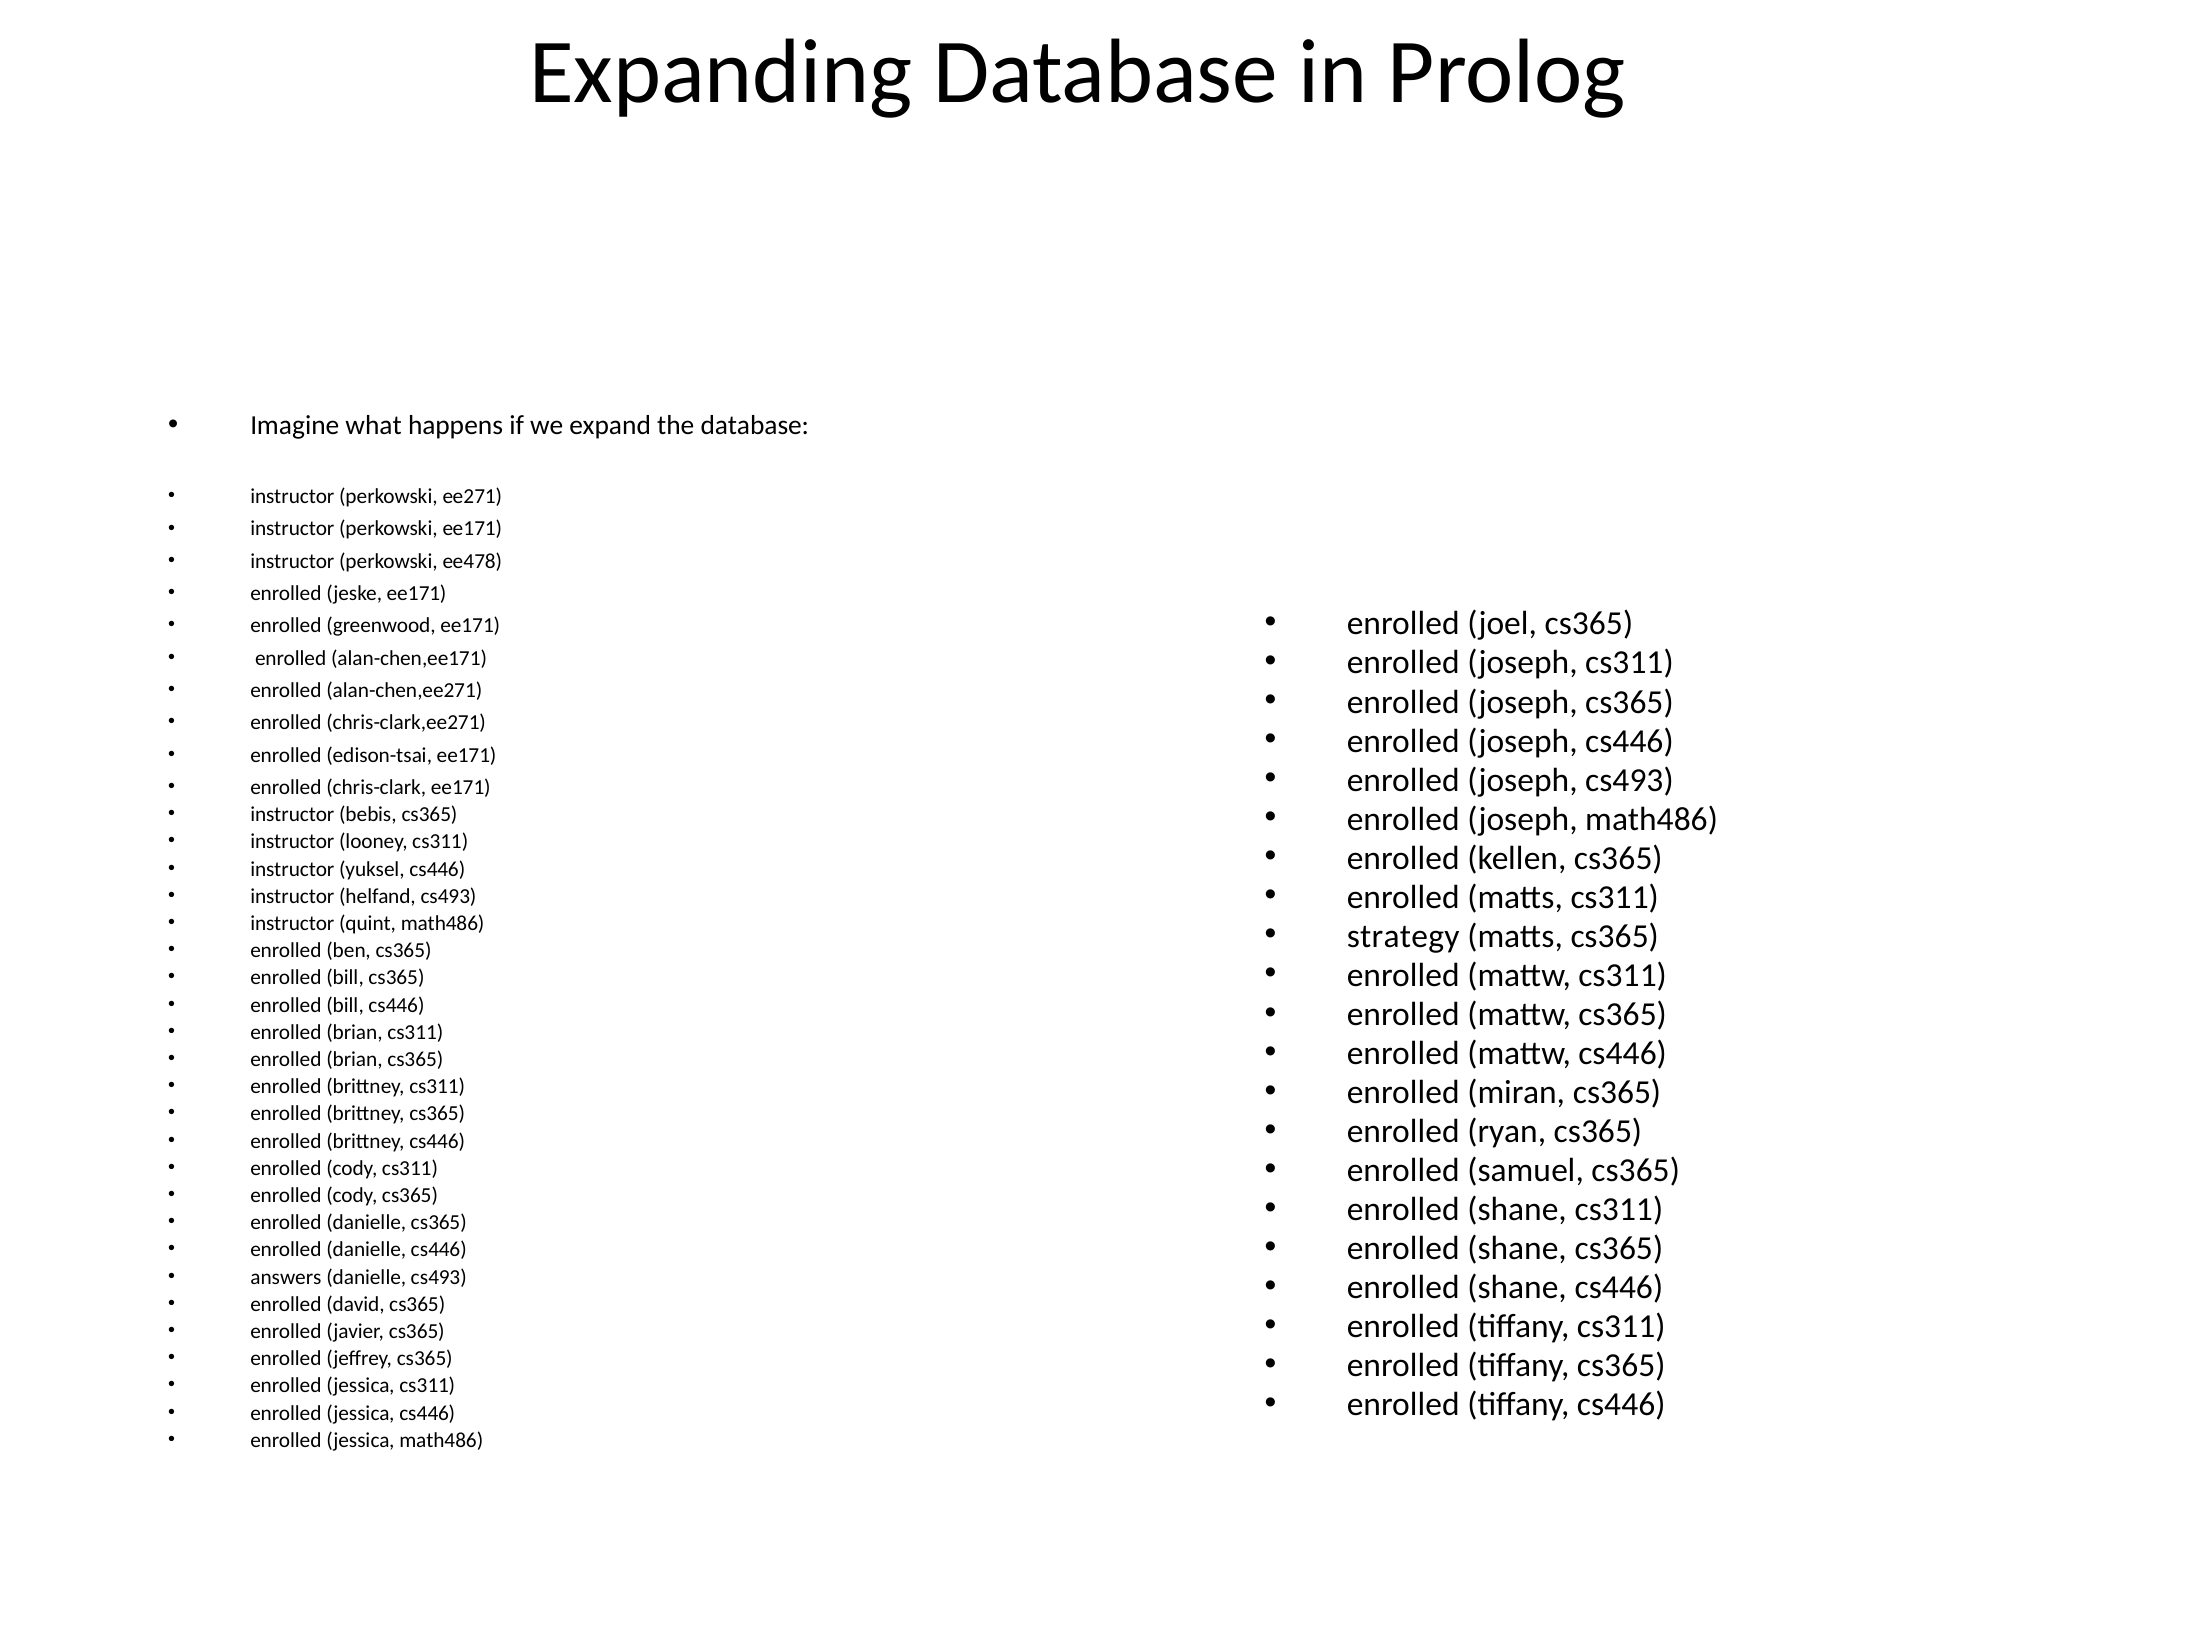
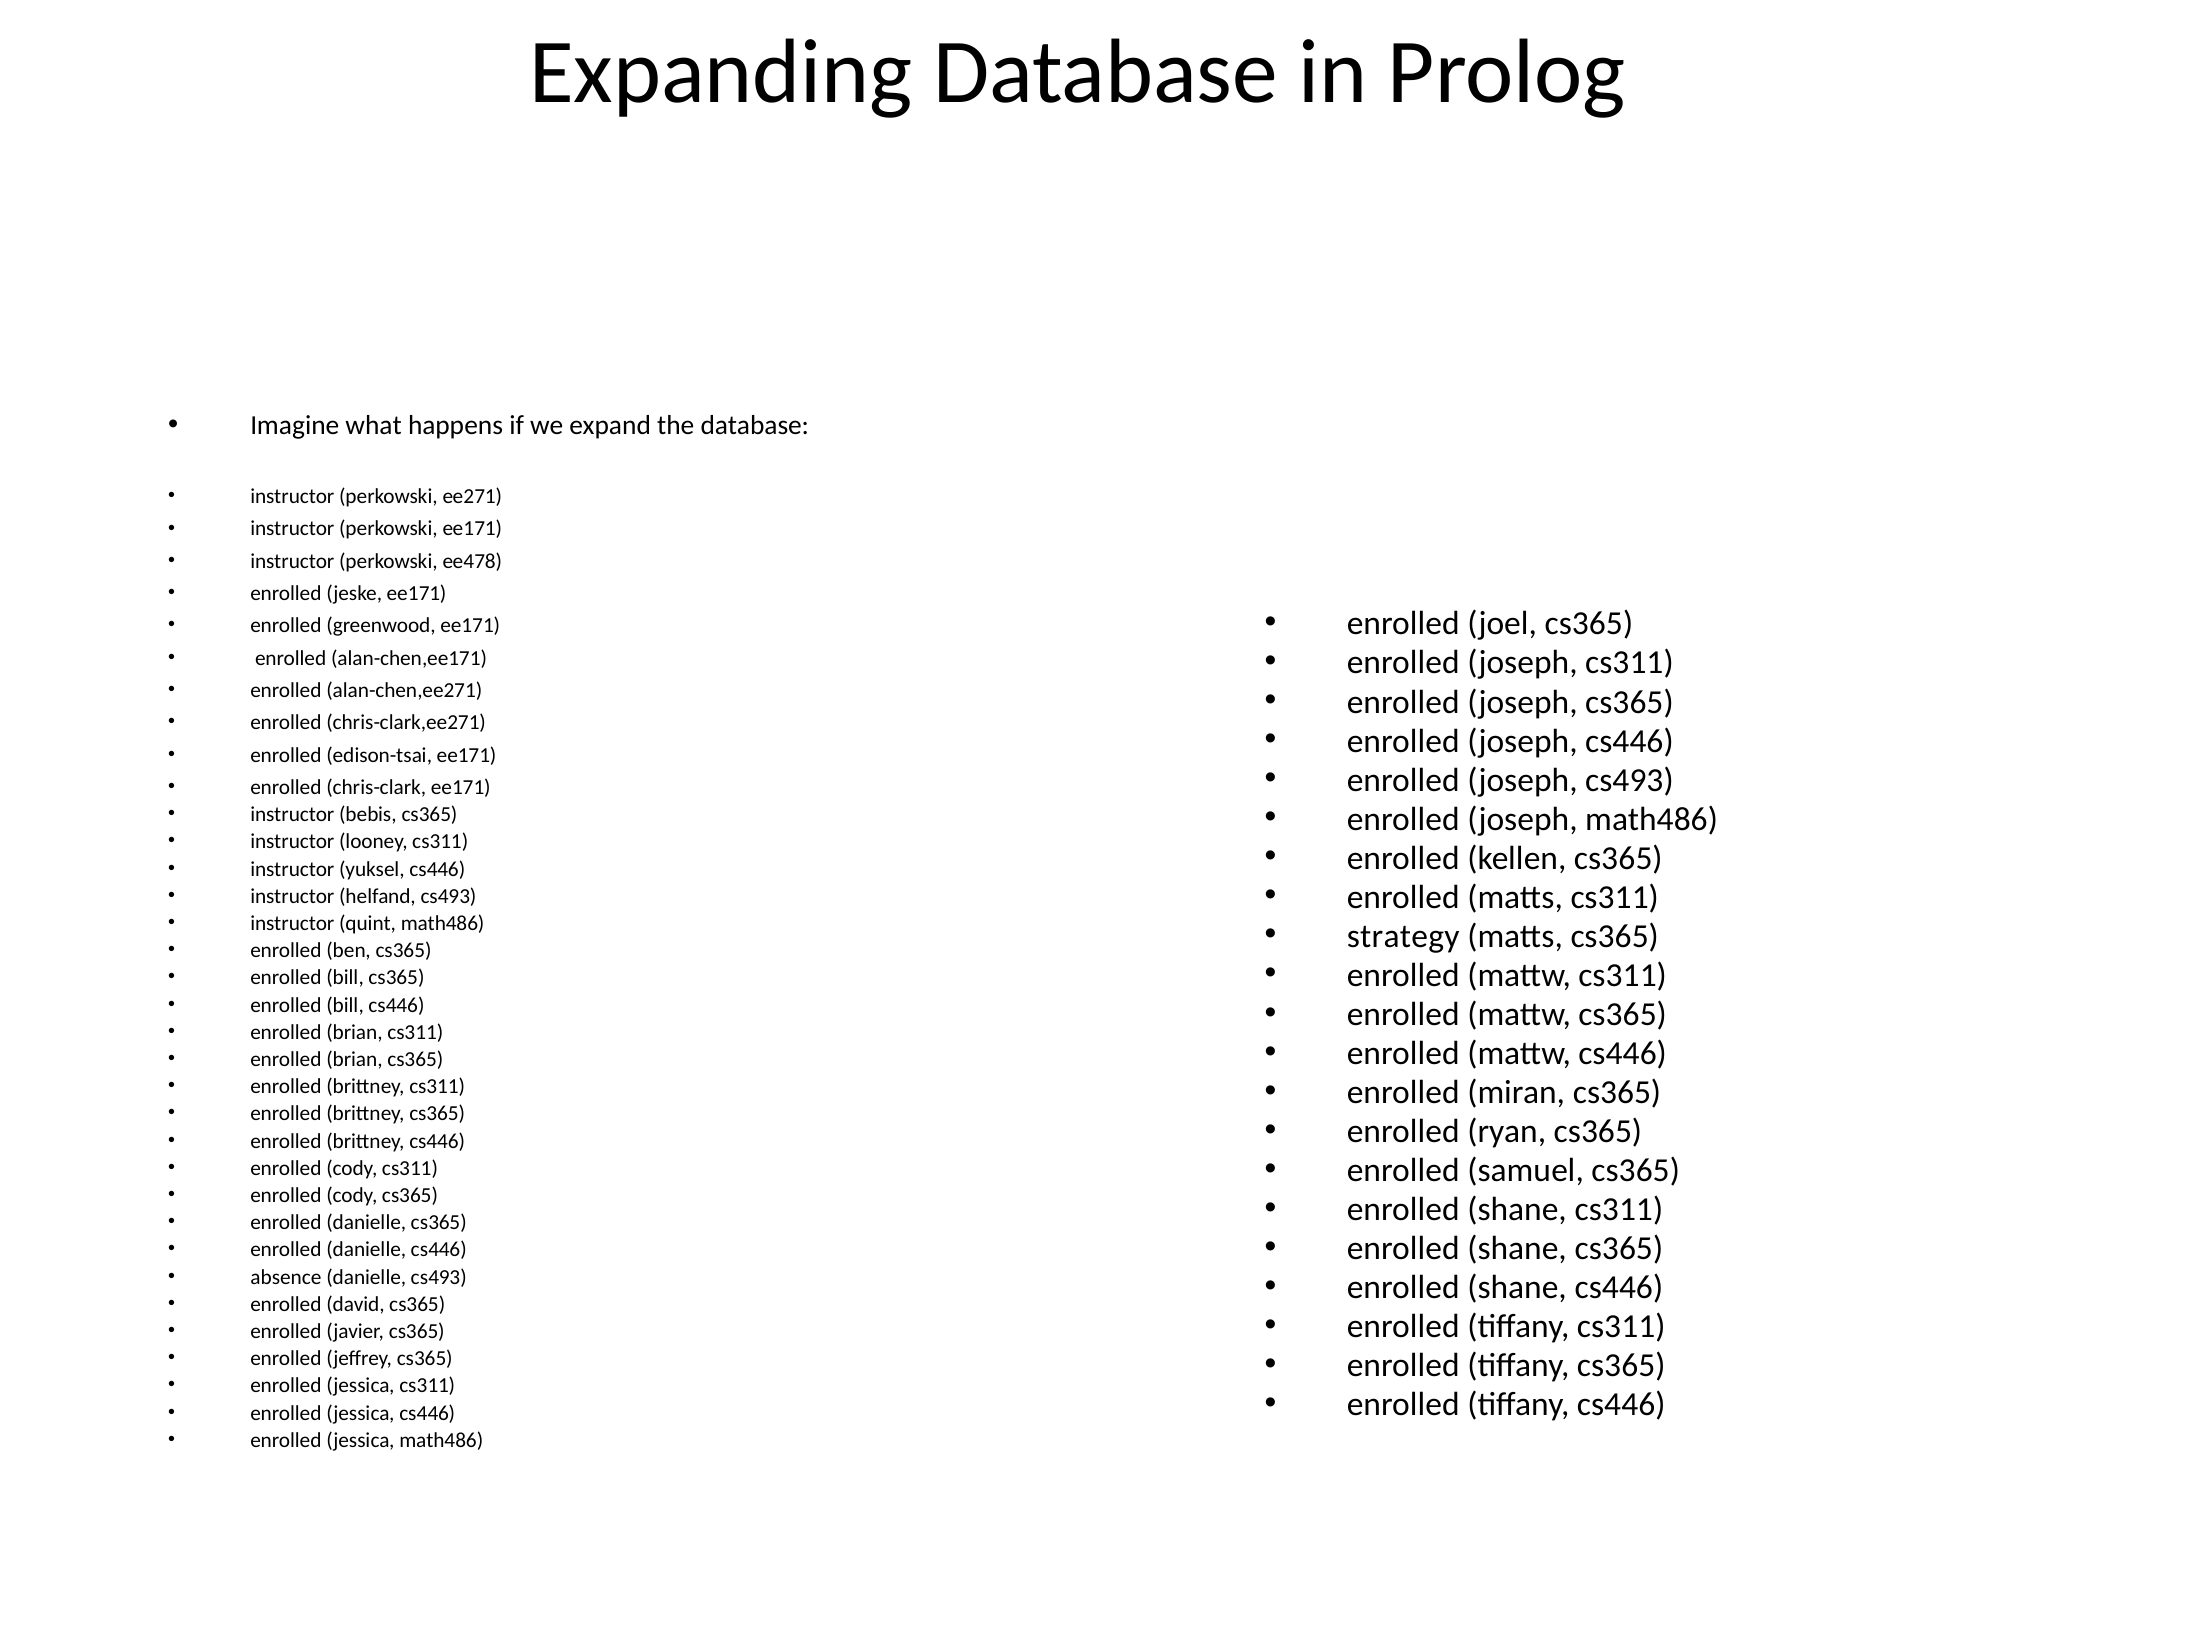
answers: answers -> absence
